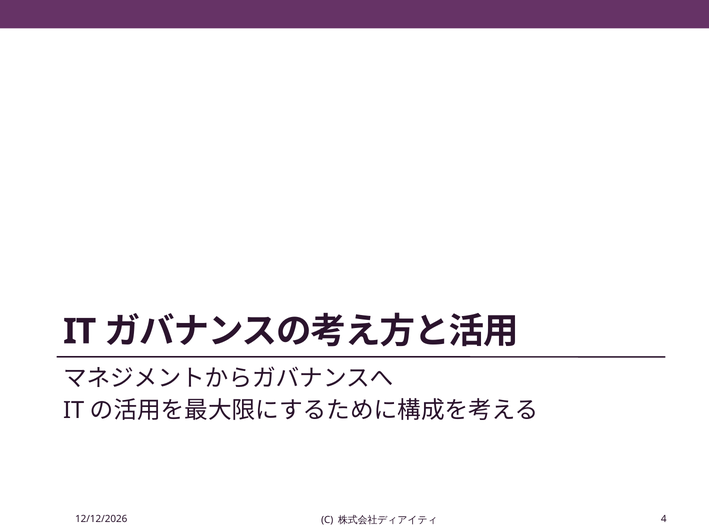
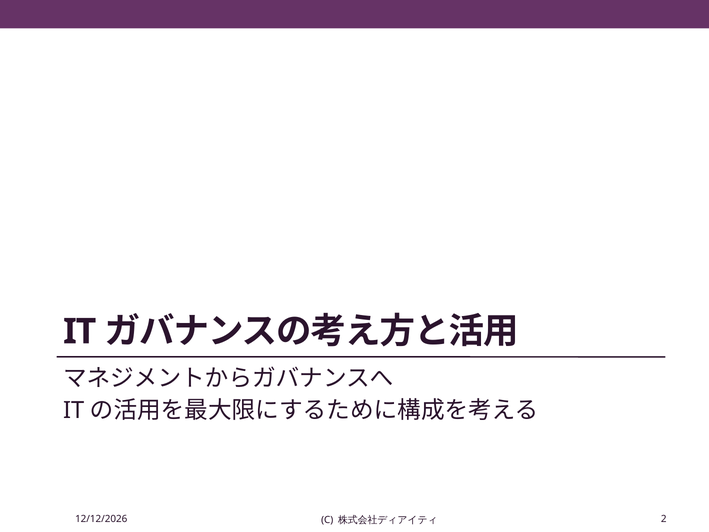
4: 4 -> 2
